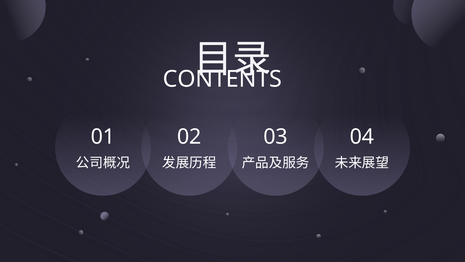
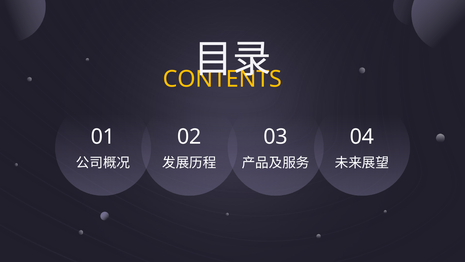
CONTENTS colour: white -> yellow
